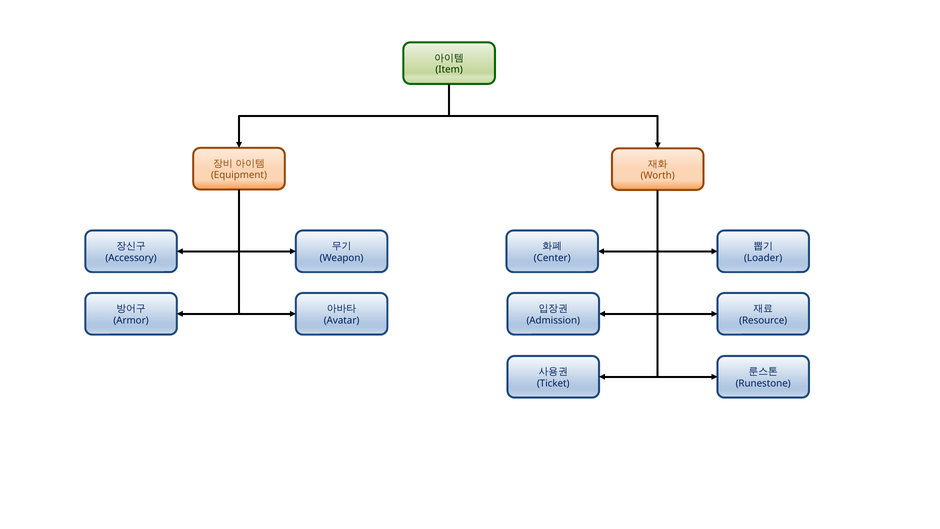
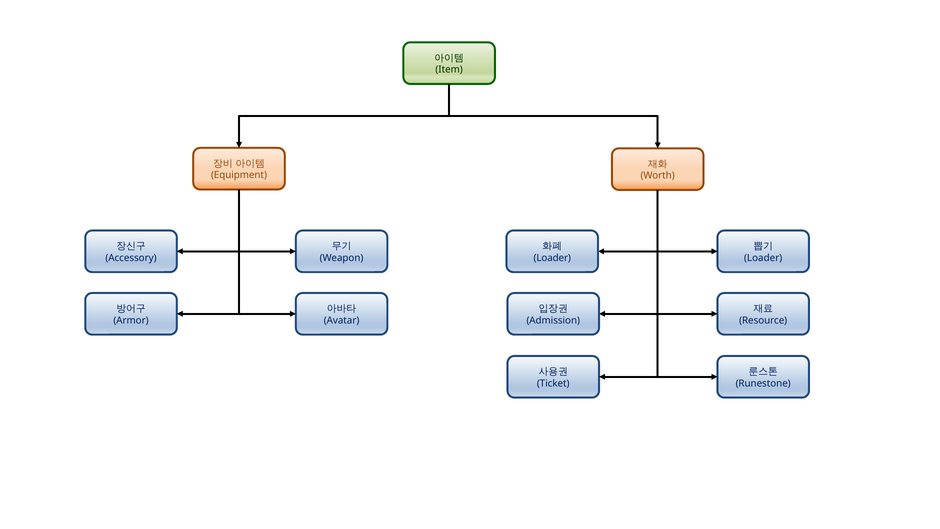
Center at (552, 258): Center -> Loader
